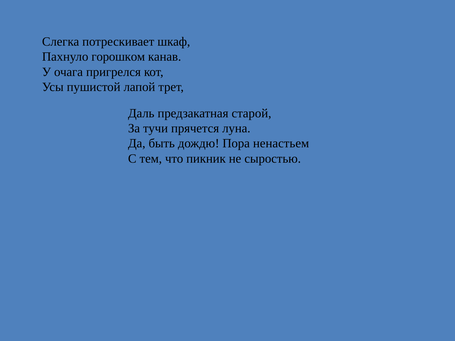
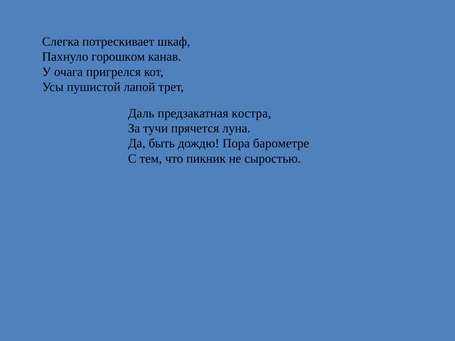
старой: старой -> костра
ненастьем: ненастьем -> барометре
